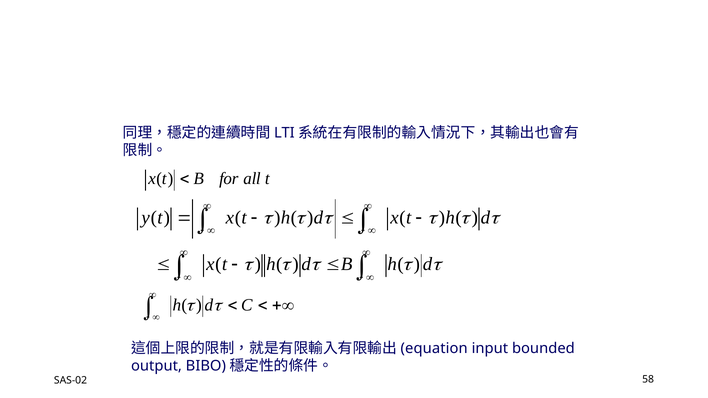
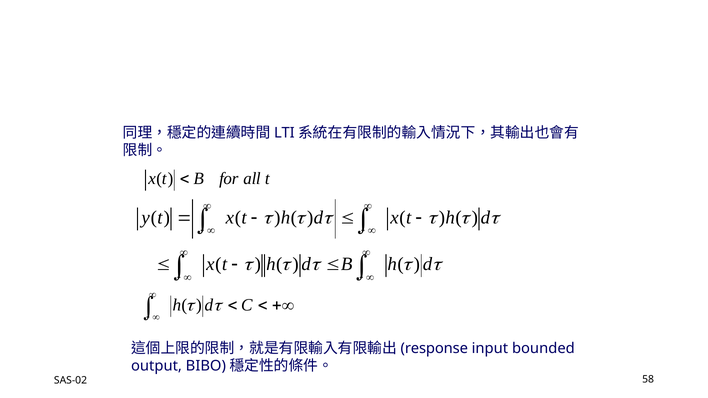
equation: equation -> response
